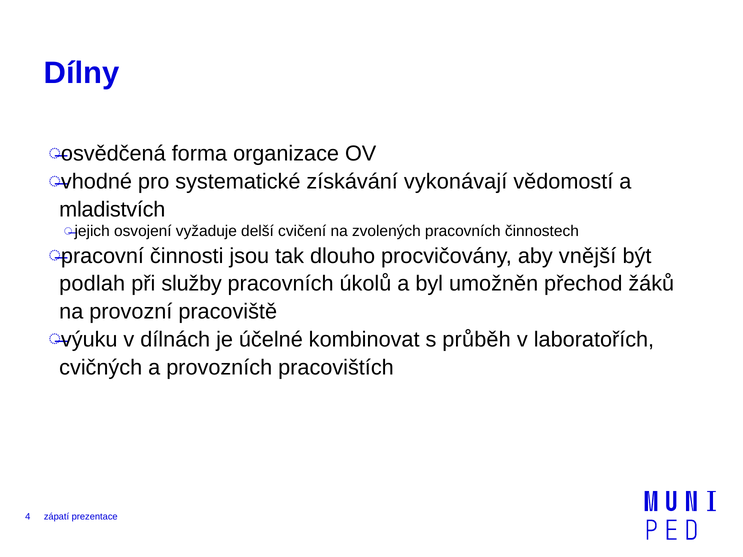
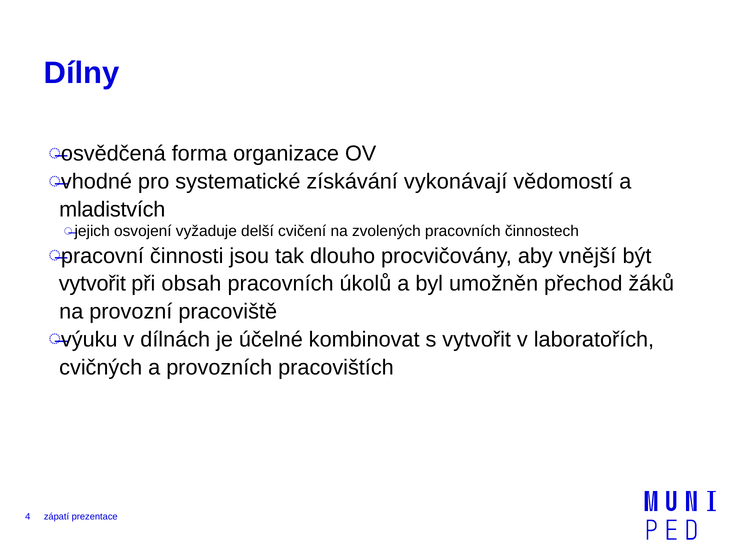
podlah at (92, 284): podlah -> vytvořit
služby: služby -> obsah
s průběh: průběh -> vytvořit
